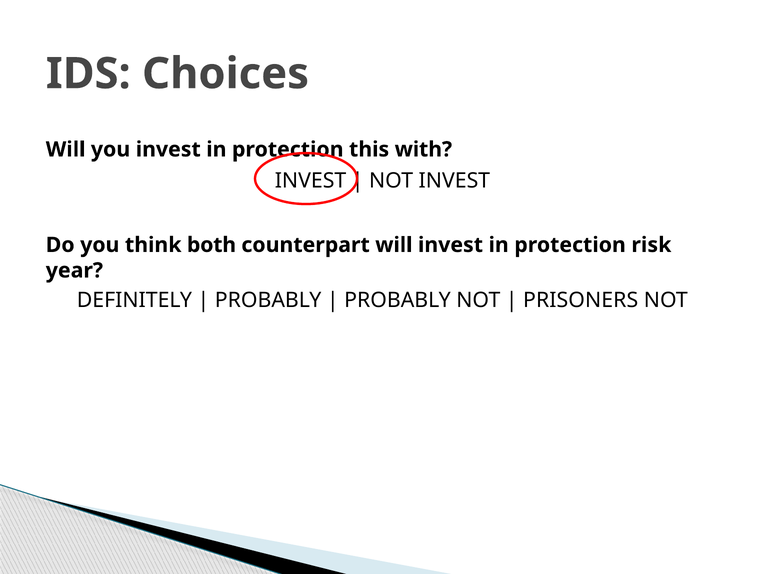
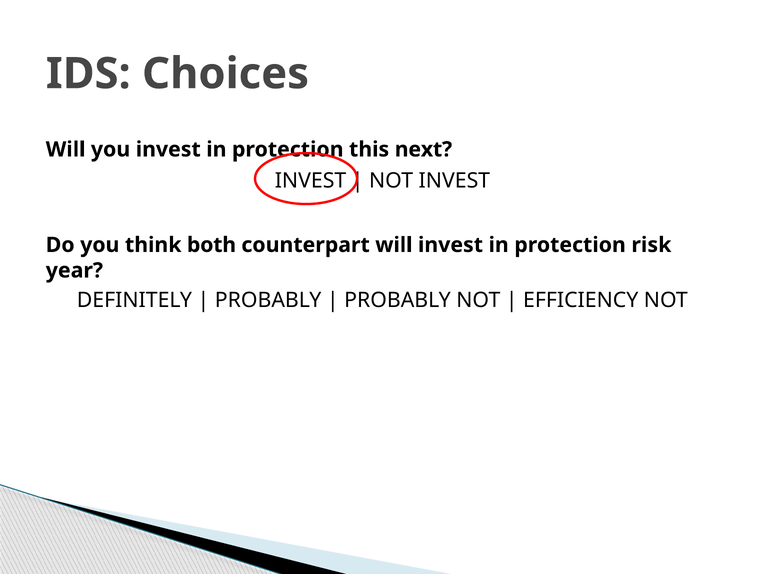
with: with -> next
PRISONERS: PRISONERS -> EFFICIENCY
